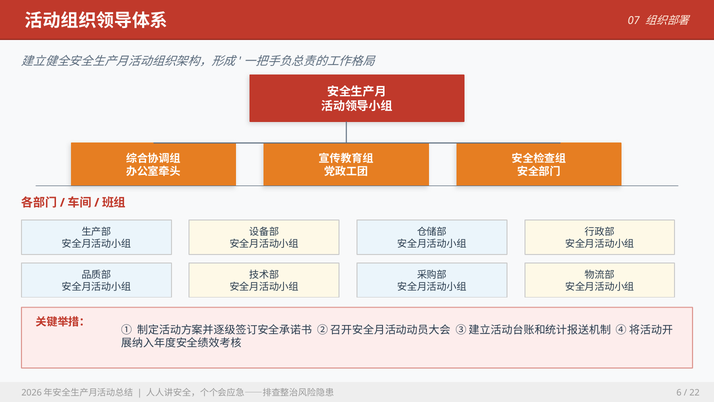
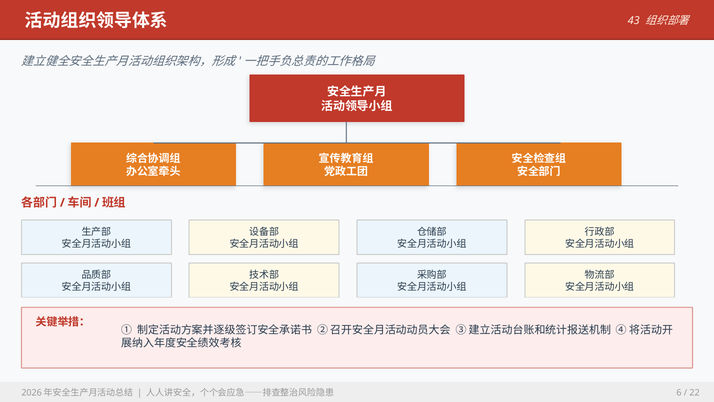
07: 07 -> 43
